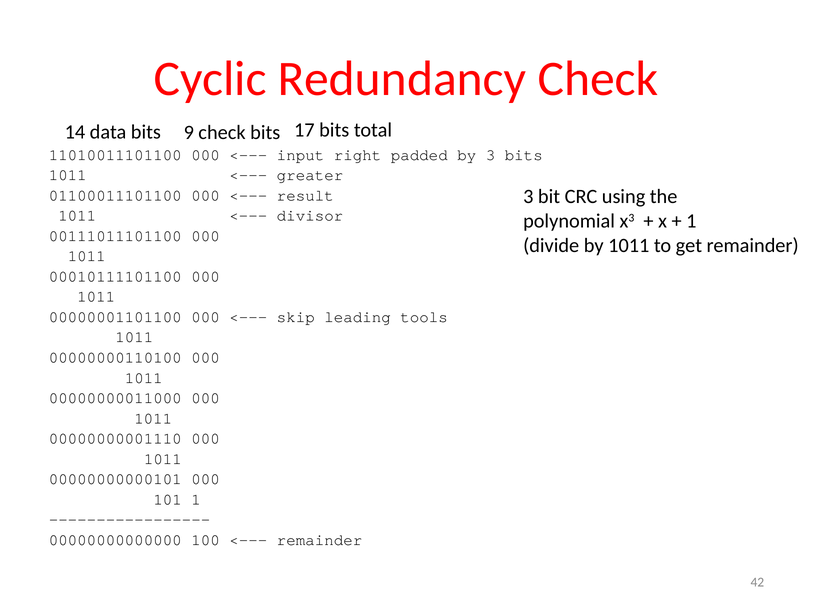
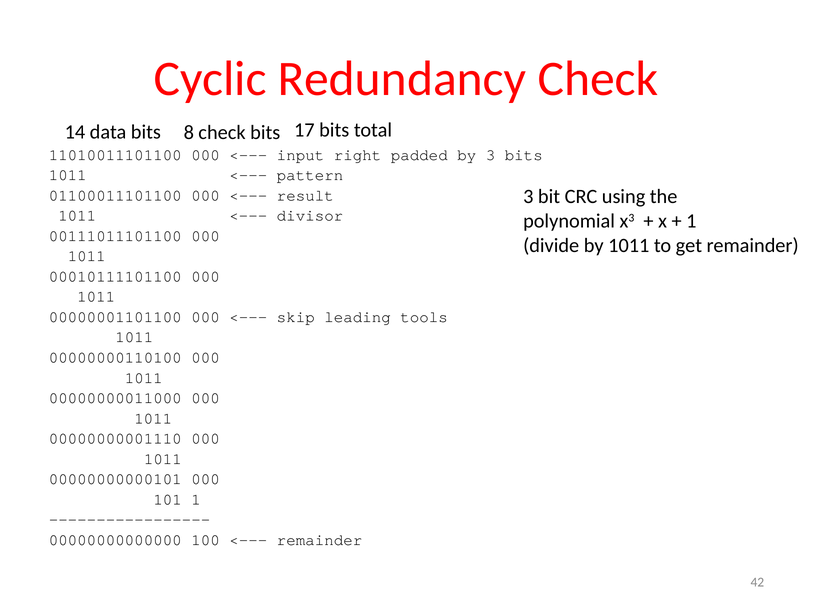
9: 9 -> 8
greater: greater -> pattern
